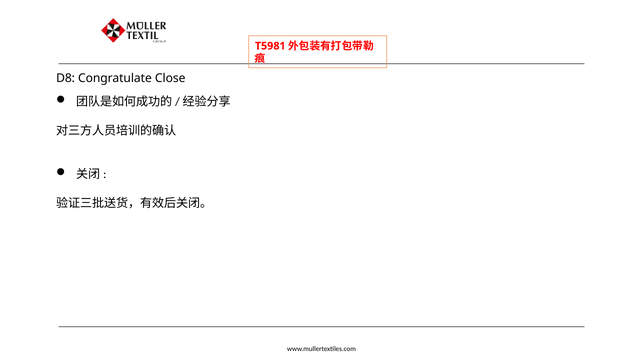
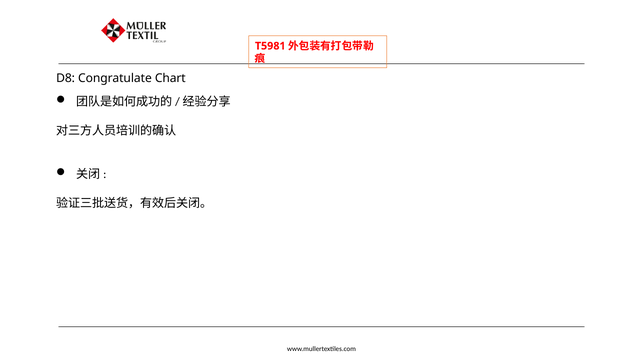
Close: Close -> Chart
